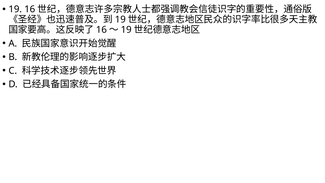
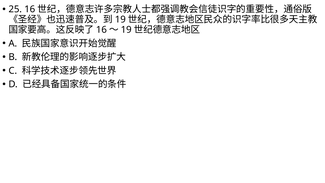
19 at (15, 9): 19 -> 25
